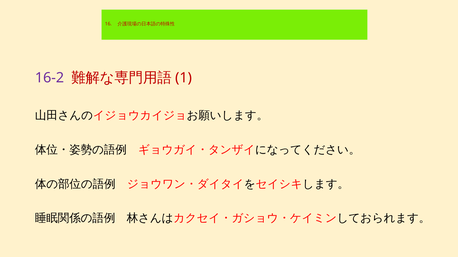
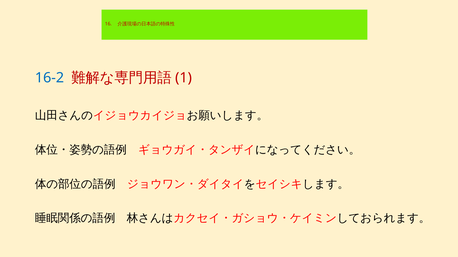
16-2 colour: purple -> blue
